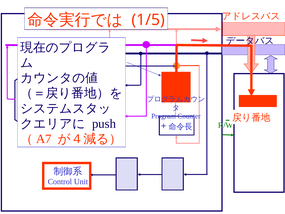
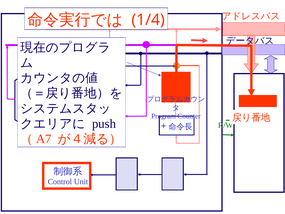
1/5: 1/5 -> 1/4
